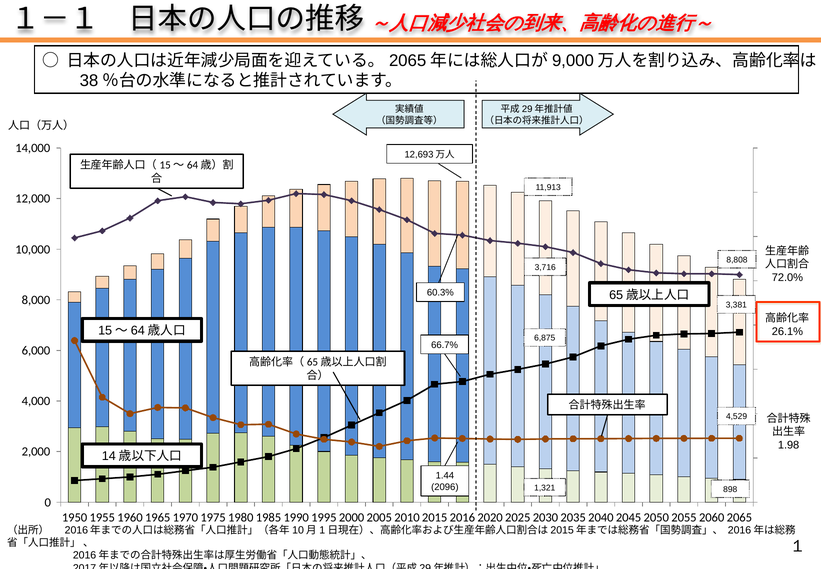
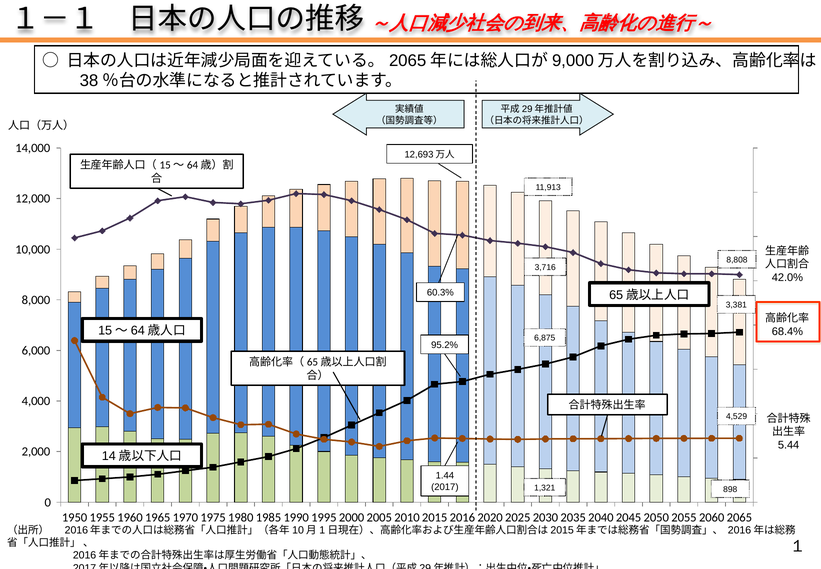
72.0%: 72.0% -> 42.0%
26.1%: 26.1% -> 68.4%
66.7%: 66.7% -> 95.2%
1.98: 1.98 -> 5.44
2096: 2096 -> 2017
